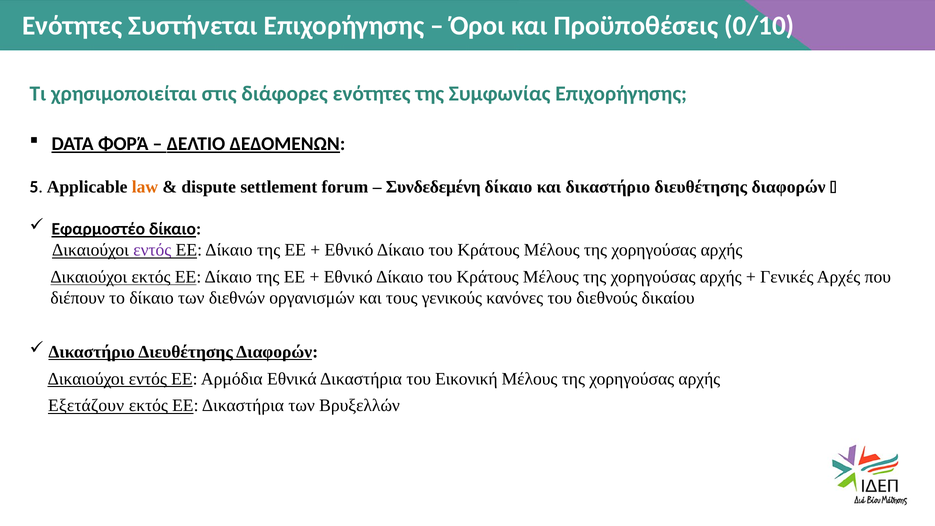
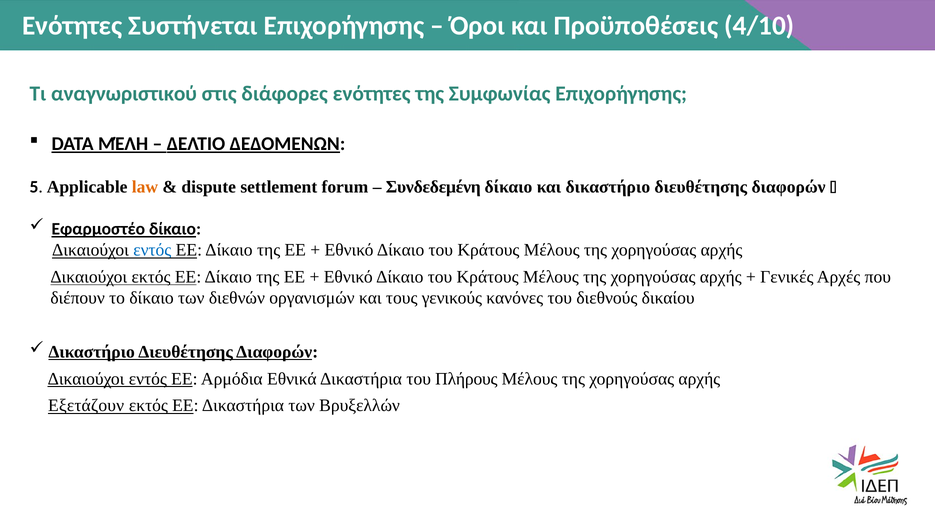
0/10: 0/10 -> 4/10
χρησιμοποιείται: χρησιμοποιείται -> αναγνωριστικού
ΦΟΡΆ: ΦΟΡΆ -> ΜΈΛΗ
εντός at (152, 250) colour: purple -> blue
Εικονική: Εικονική -> Πλήρους
